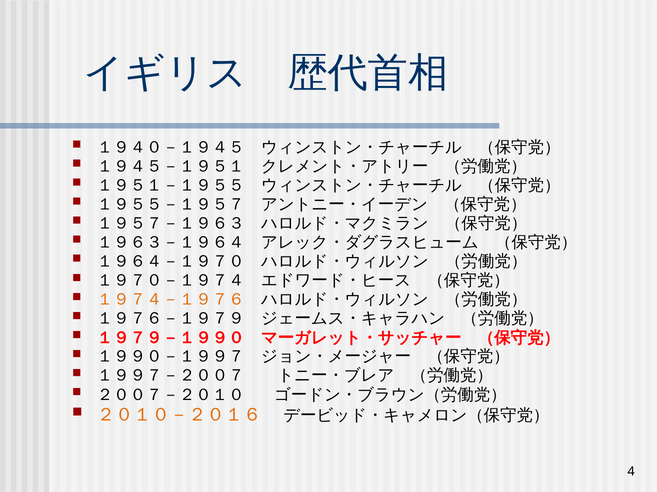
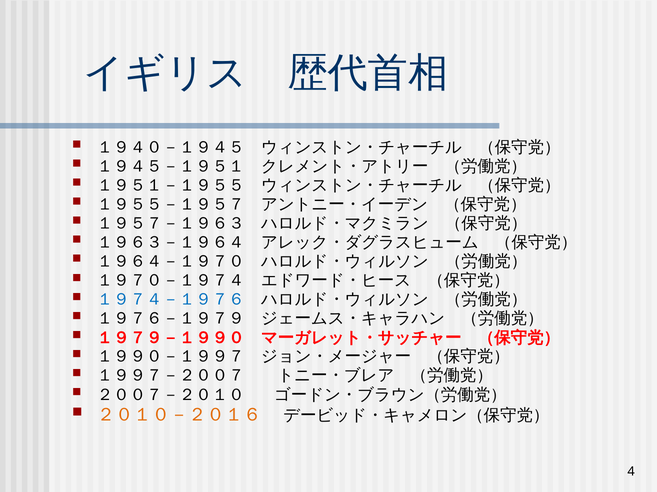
１９７４－１９７６ colour: orange -> blue
